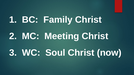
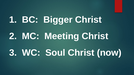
Family: Family -> Bigger
